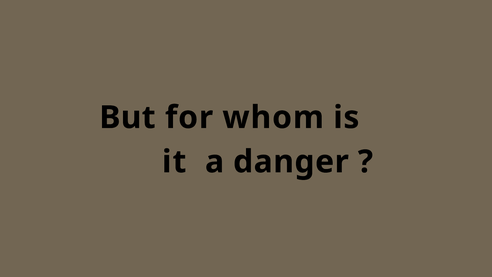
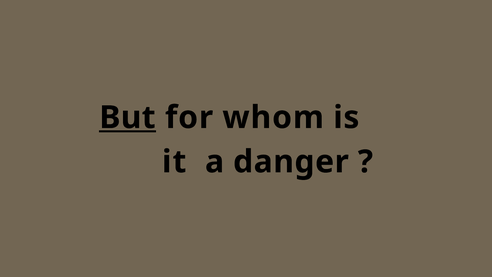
But underline: none -> present
